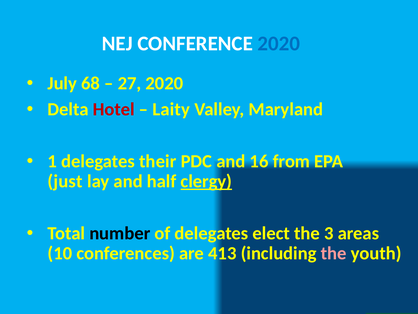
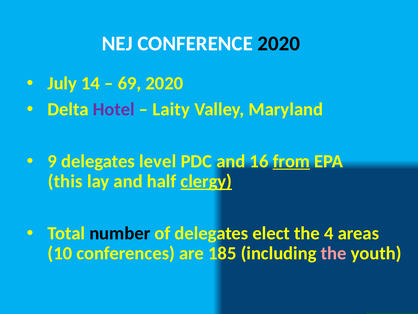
2020 at (279, 44) colour: blue -> black
68: 68 -> 14
27: 27 -> 69
Hotel colour: red -> purple
1: 1 -> 9
their: their -> level
from underline: none -> present
just: just -> this
3: 3 -> 4
413: 413 -> 185
